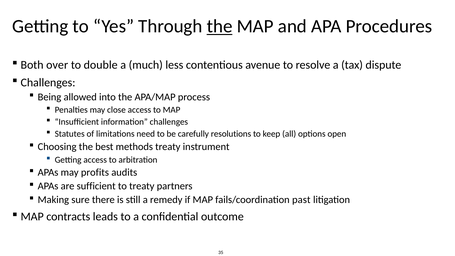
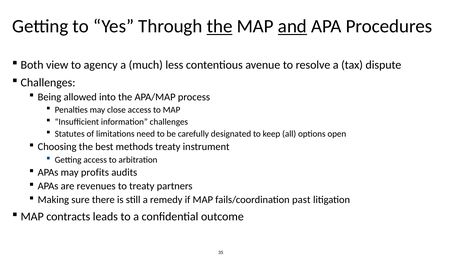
and underline: none -> present
over: over -> view
double: double -> agency
resolutions: resolutions -> designated
sufficient: sufficient -> revenues
